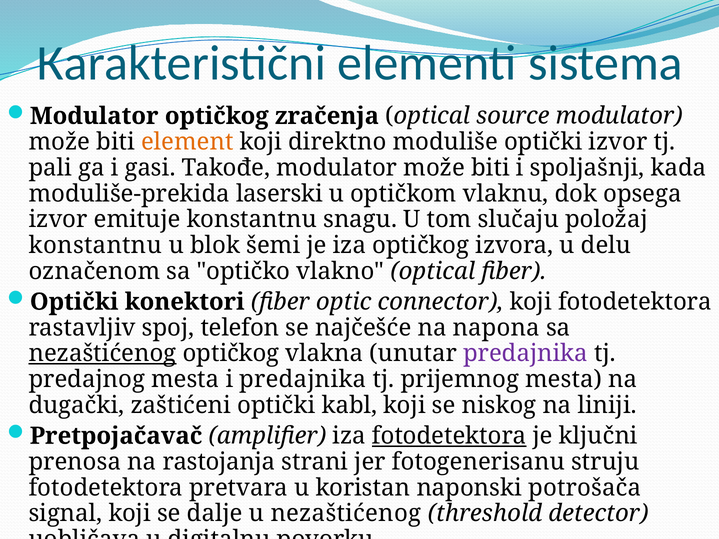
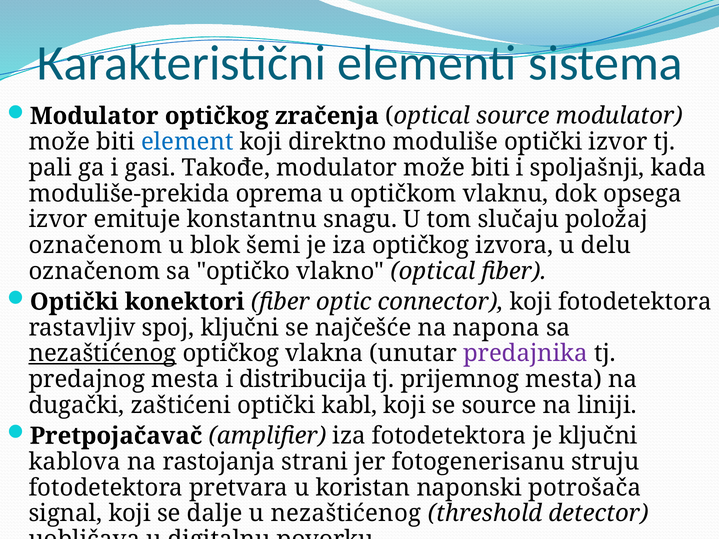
element colour: orange -> blue
laserski: laserski -> oprema
konstantnu at (95, 245): konstantnu -> označenom
spoj telefon: telefon -> ključni
i predajnika: predajnika -> distribucija
se niskog: niskog -> source
fotodetektora at (449, 436) underline: present -> none
prenosa: prenosa -> kablova
